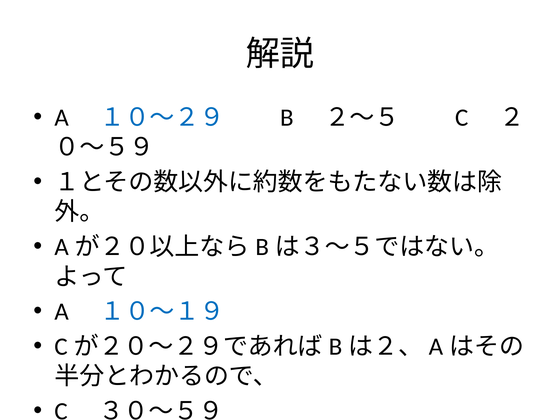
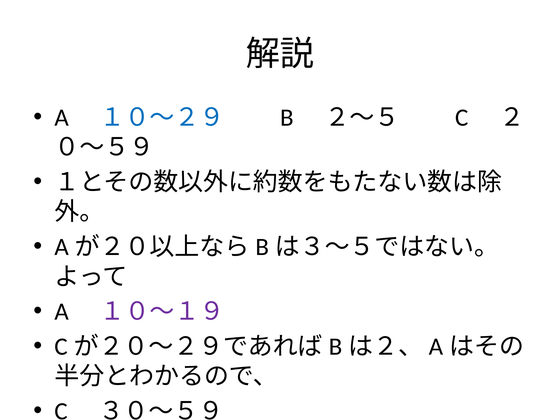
１０～１９ colour: blue -> purple
